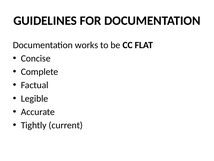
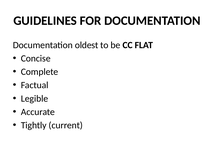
works: works -> oldest
